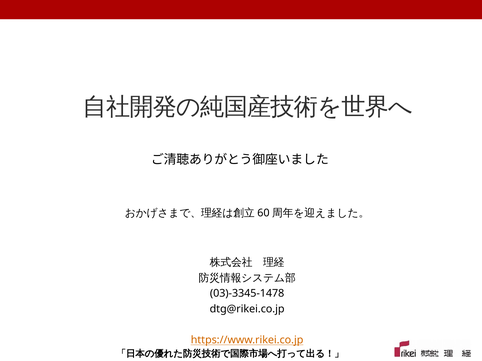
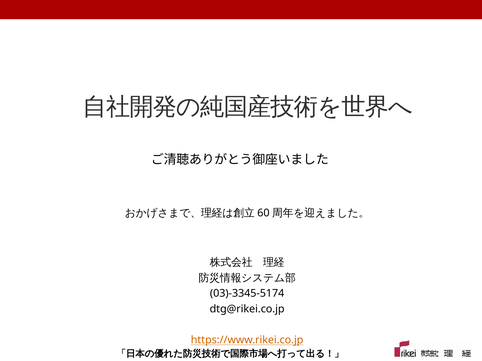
03)-3345-1478: 03)-3345-1478 -> 03)-3345-5174
